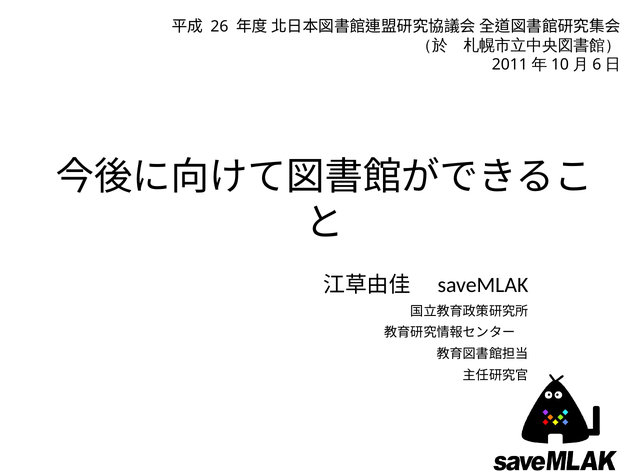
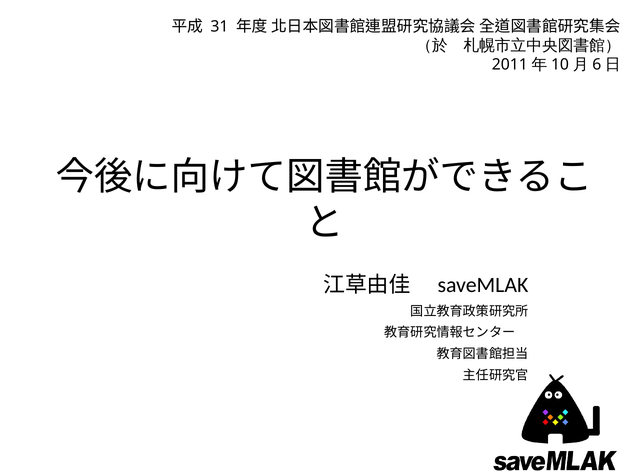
26: 26 -> 31
